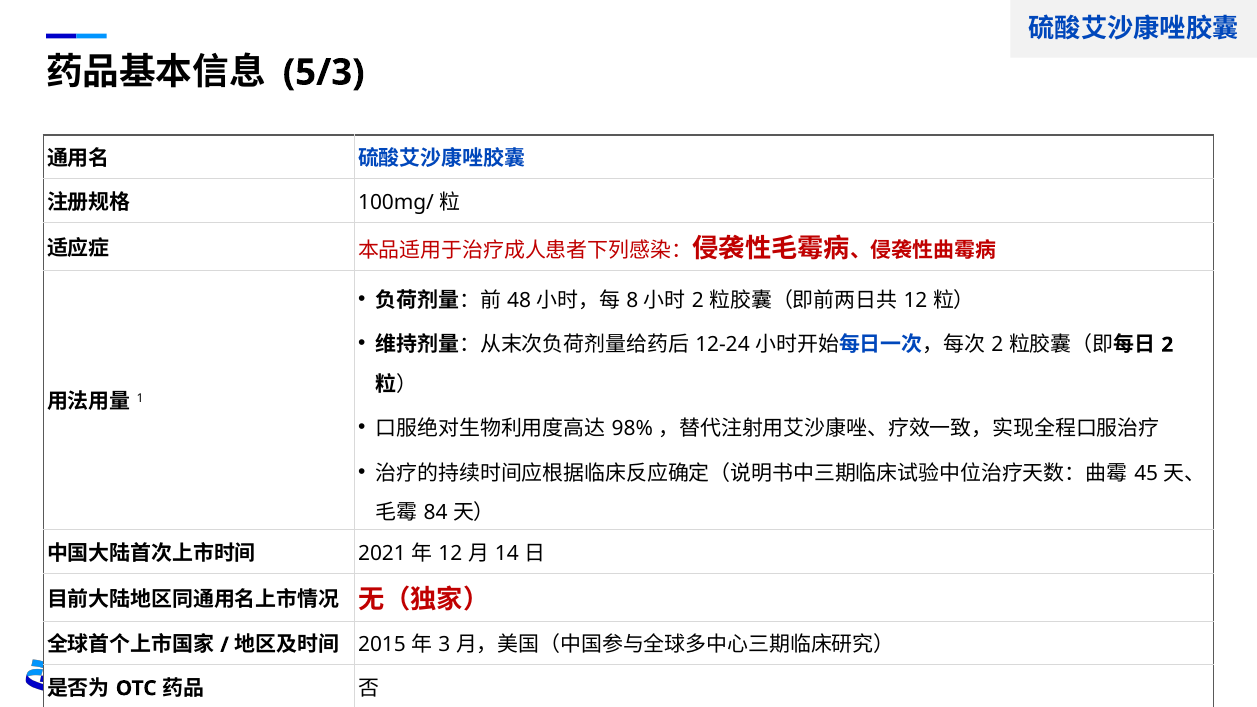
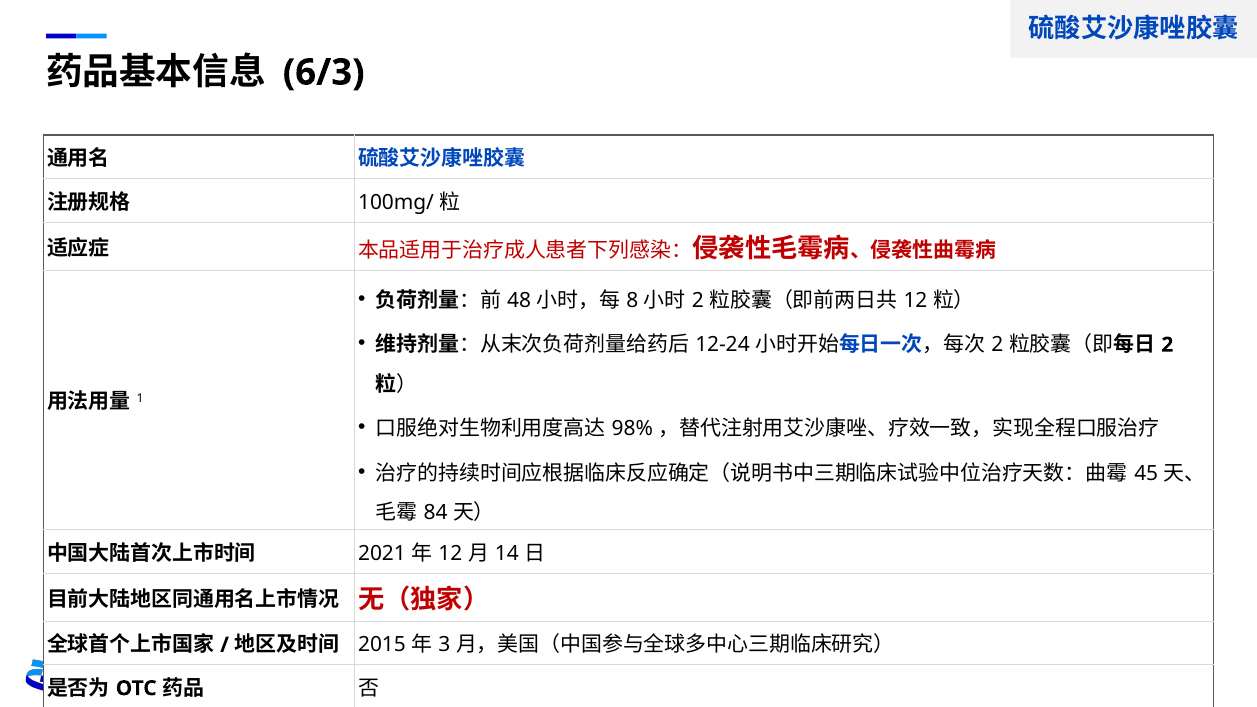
5/3: 5/3 -> 6/3
